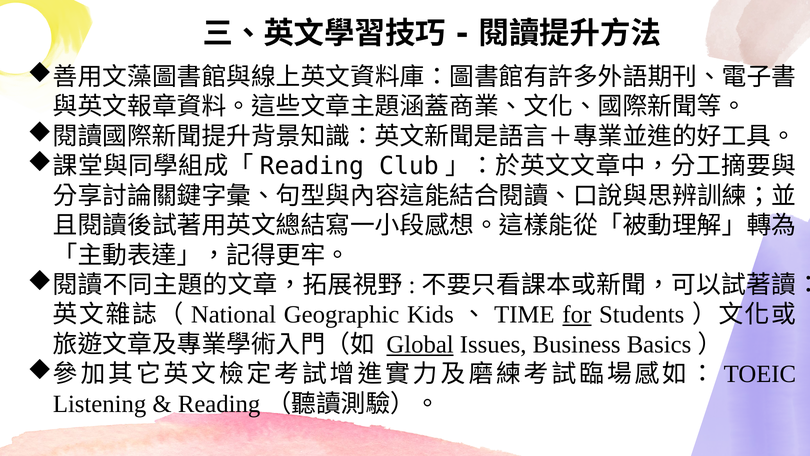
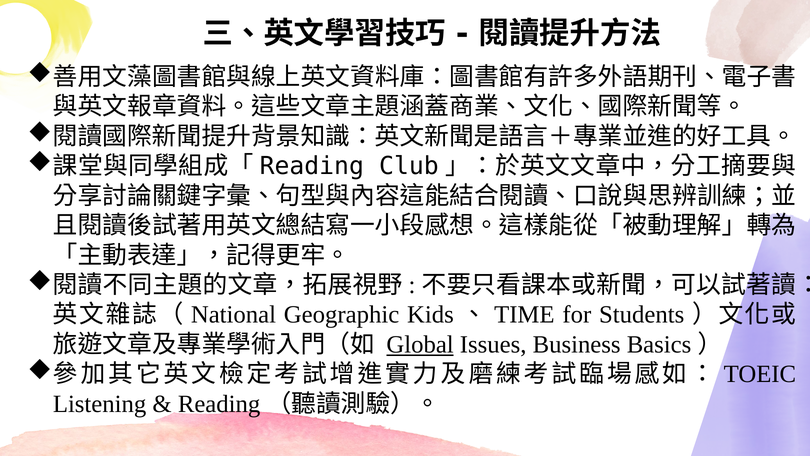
for underline: present -> none
